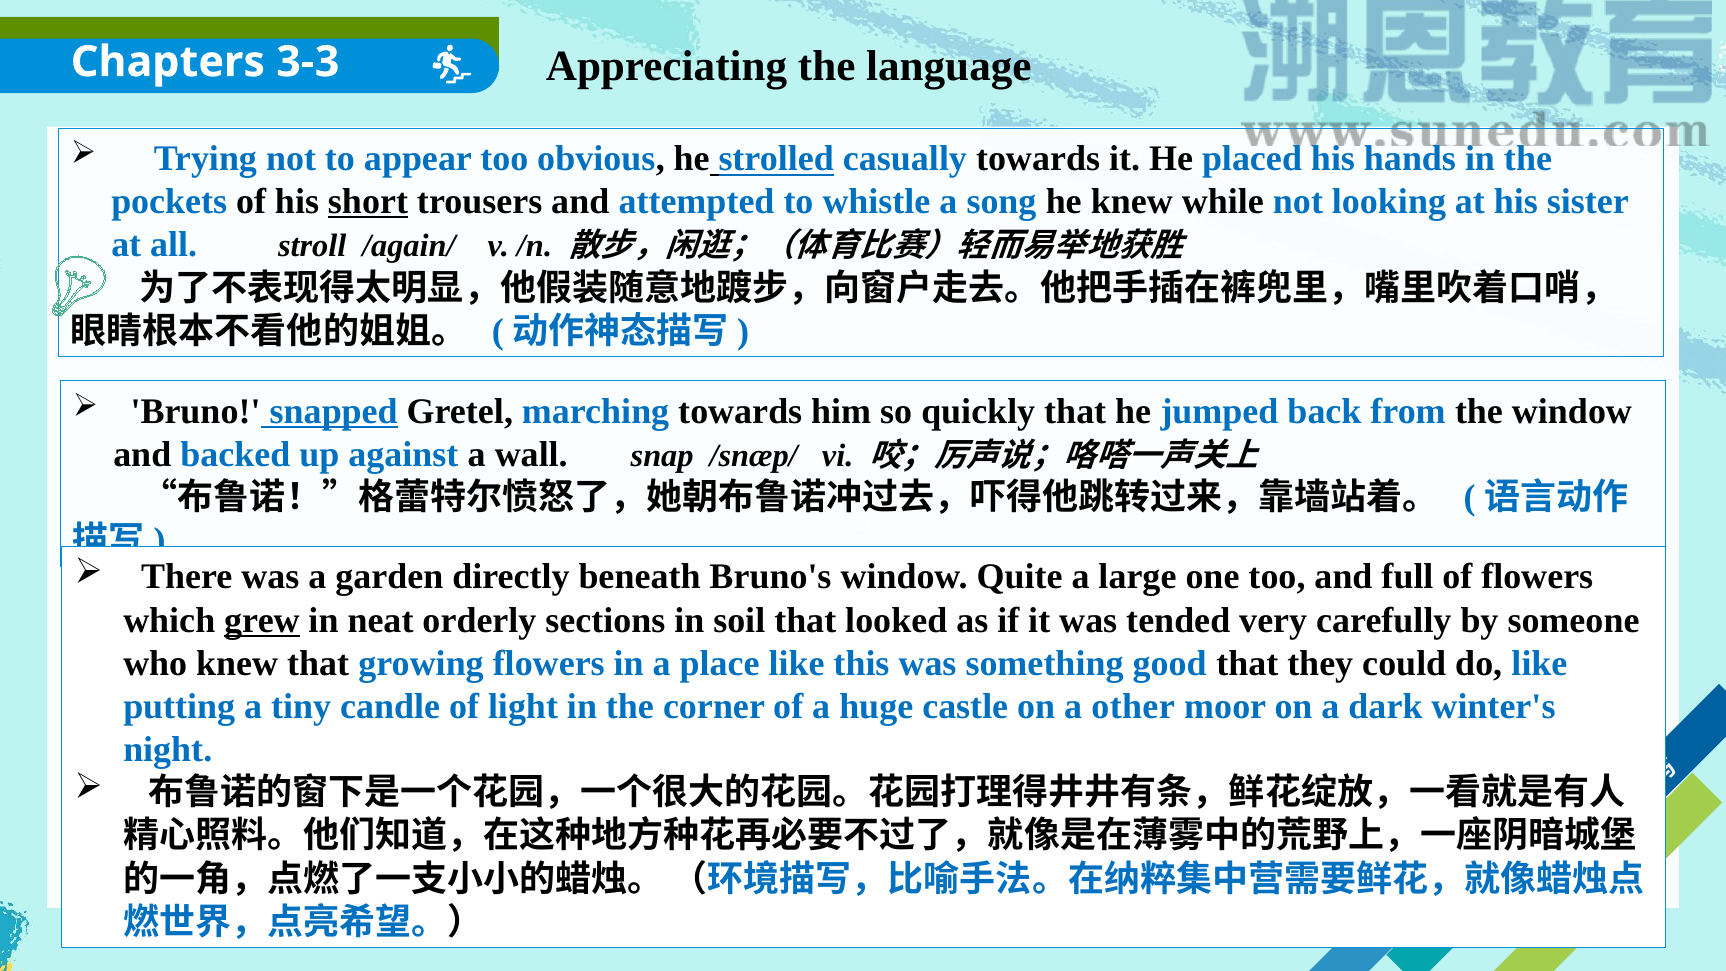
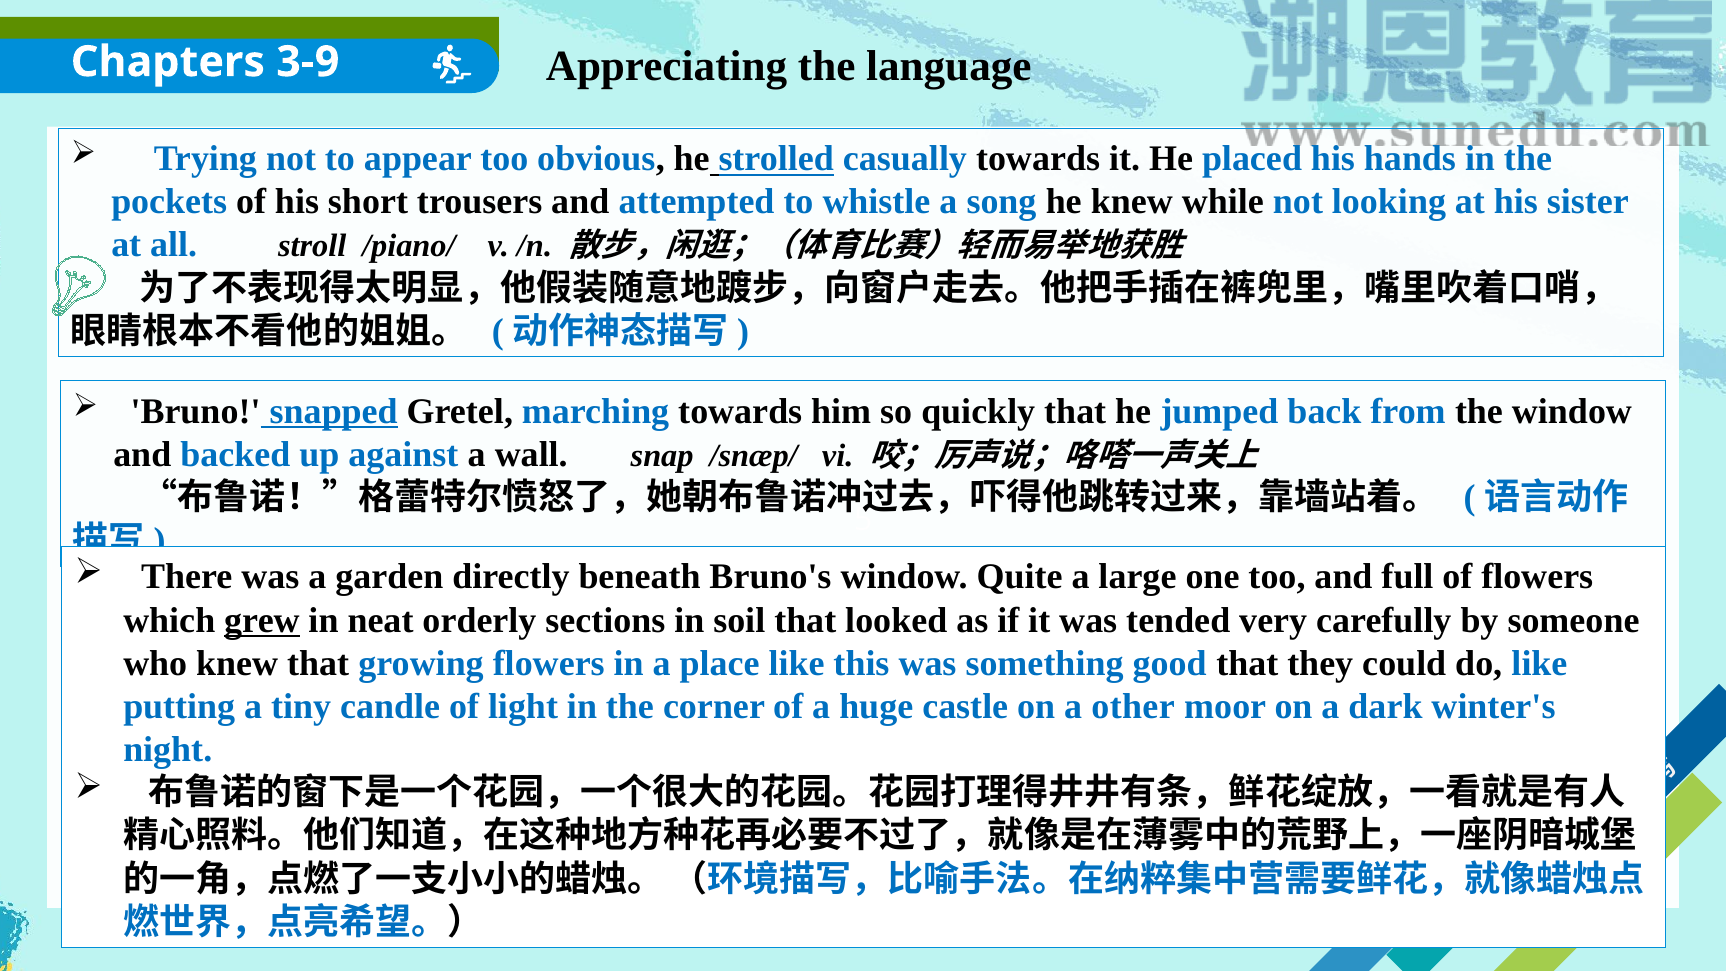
3-3: 3-3 -> 3-9
short underline: present -> none
/again/: /again/ -> /piano/
